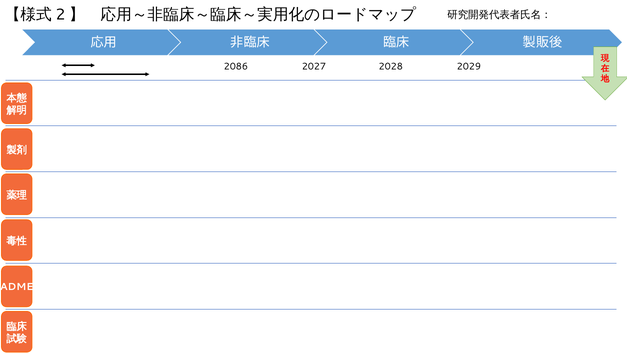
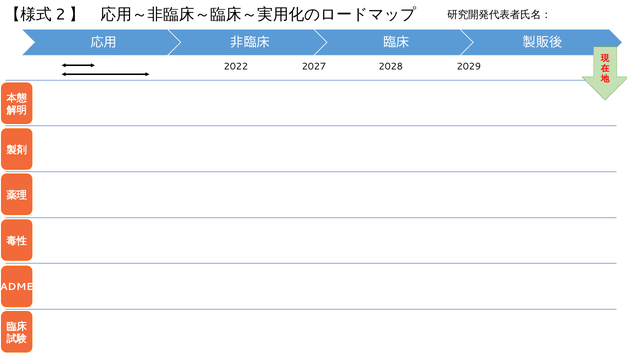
2086: 2086 -> 2022
